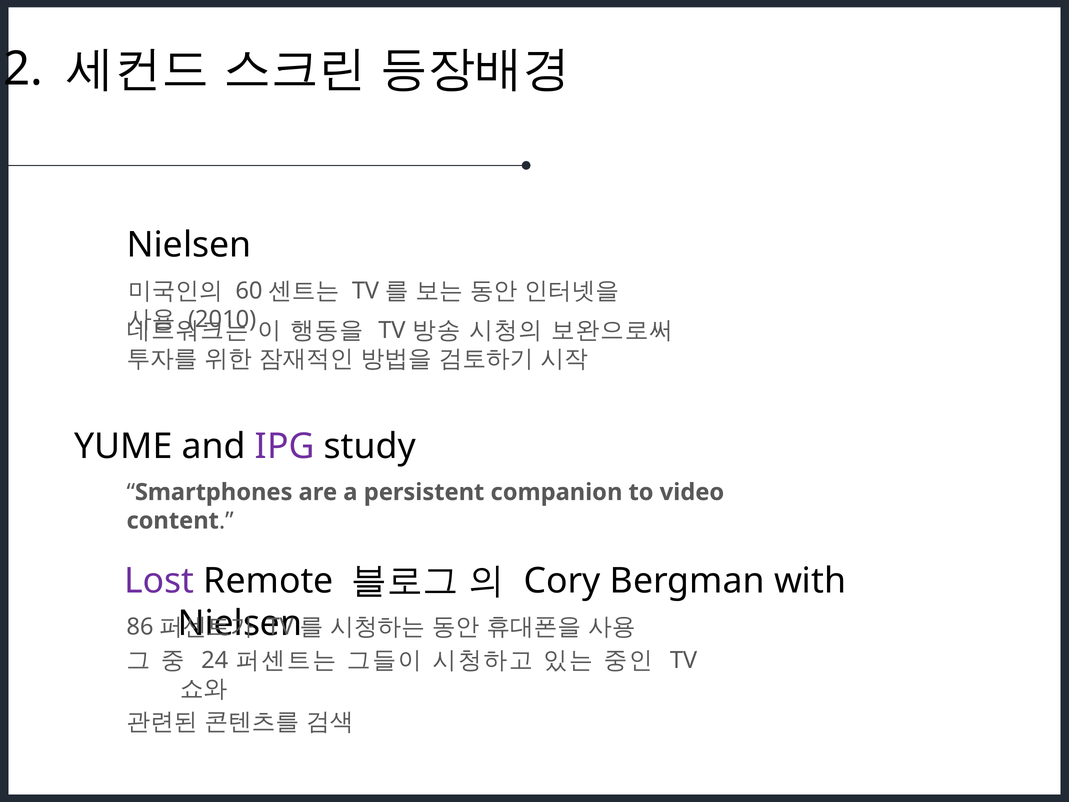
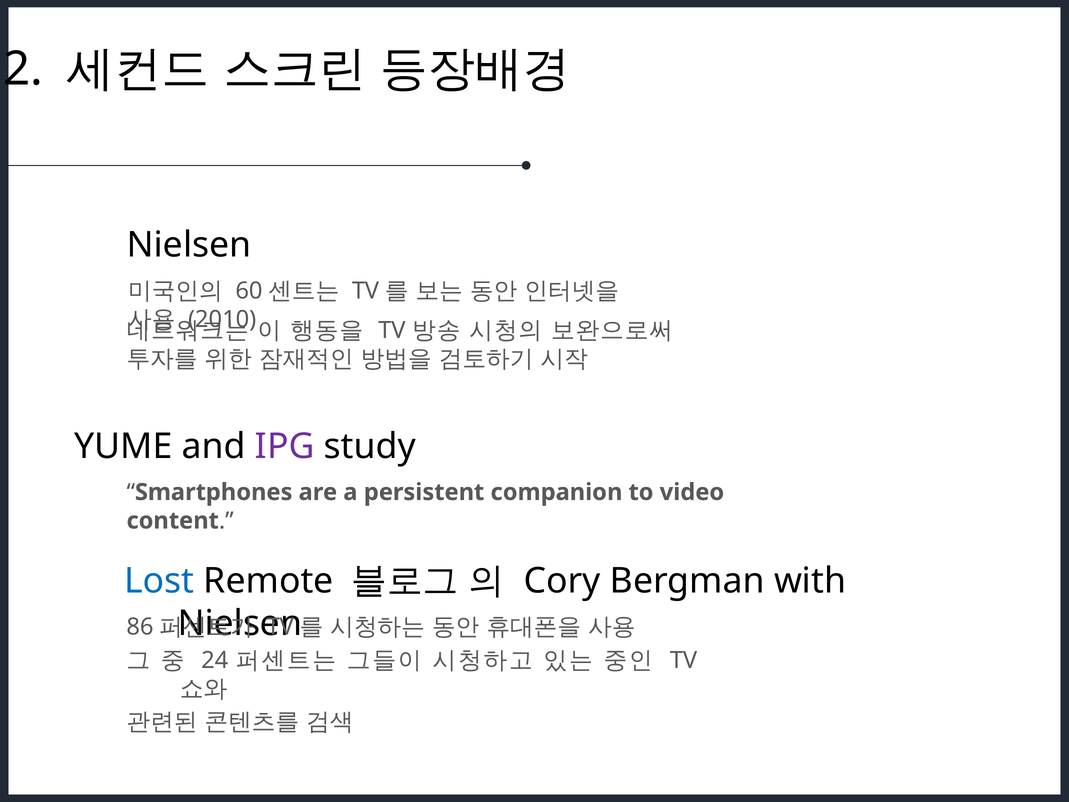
Lost colour: purple -> blue
